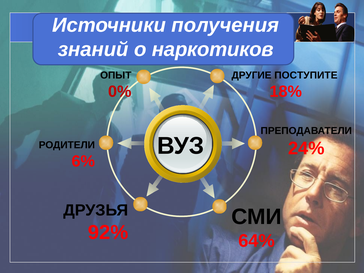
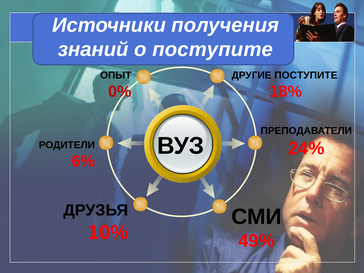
о наркотиков: наркотиков -> поступите
92%: 92% -> 10%
64%: 64% -> 49%
